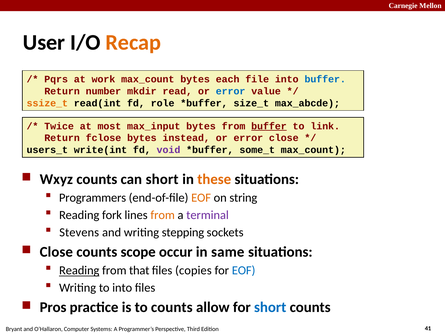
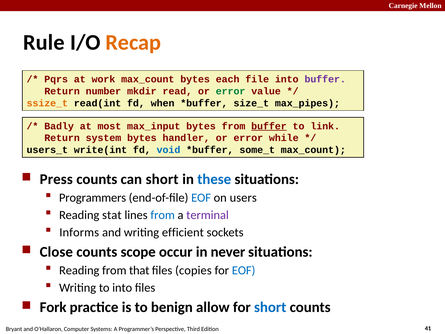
User: User -> Rule
buffer at (325, 79) colour: blue -> purple
error at (231, 91) colour: blue -> green
role: role -> when
max_abcde: max_abcde -> max_pipes
Twice: Twice -> Badly
fclose: fclose -> system
instead: instead -> handler
error close: close -> while
void colour: purple -> blue
Wxyz: Wxyz -> Press
these colour: orange -> blue
EOF at (201, 198) colour: orange -> blue
string: string -> users
fork: fork -> stat
from at (163, 215) colour: orange -> blue
Stevens: Stevens -> Informs
stepping: stepping -> efficient
same: same -> never
Reading at (79, 270) underline: present -> none
Pros: Pros -> Fork
to counts: counts -> benign
